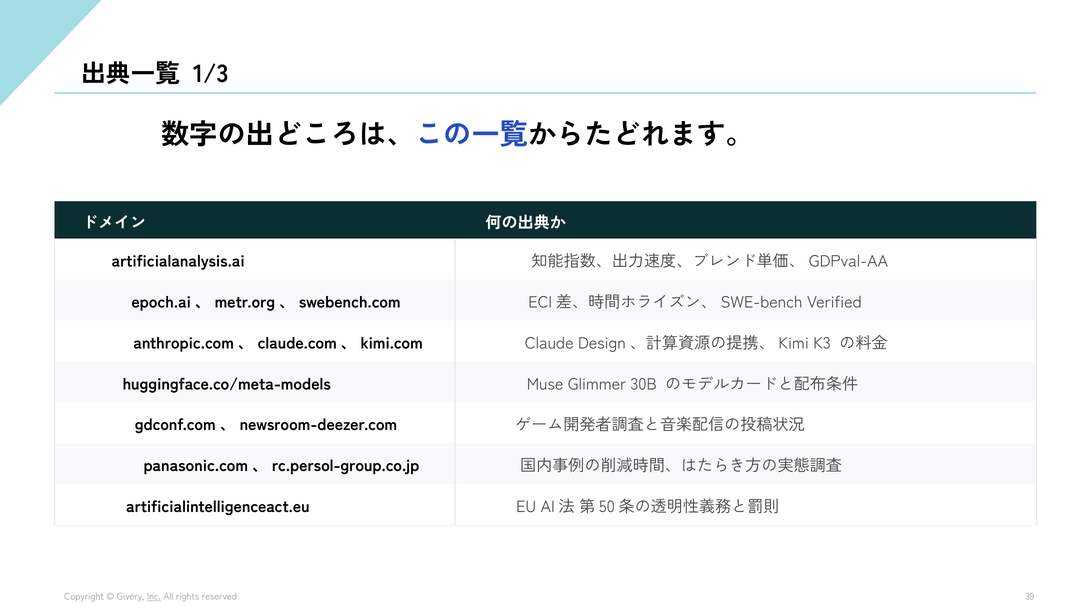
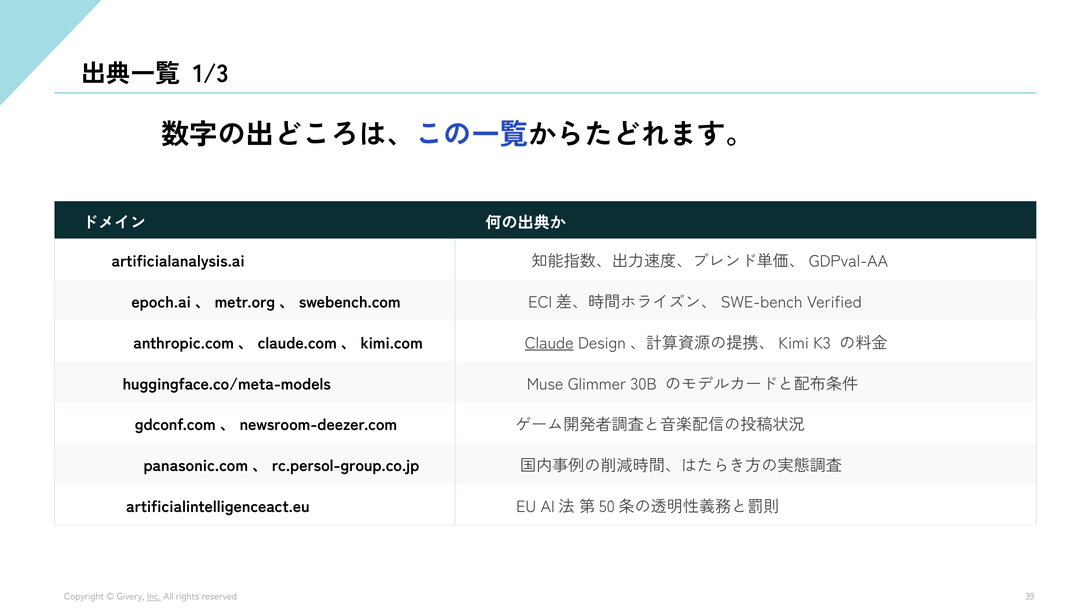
Claude underline: none -> present
